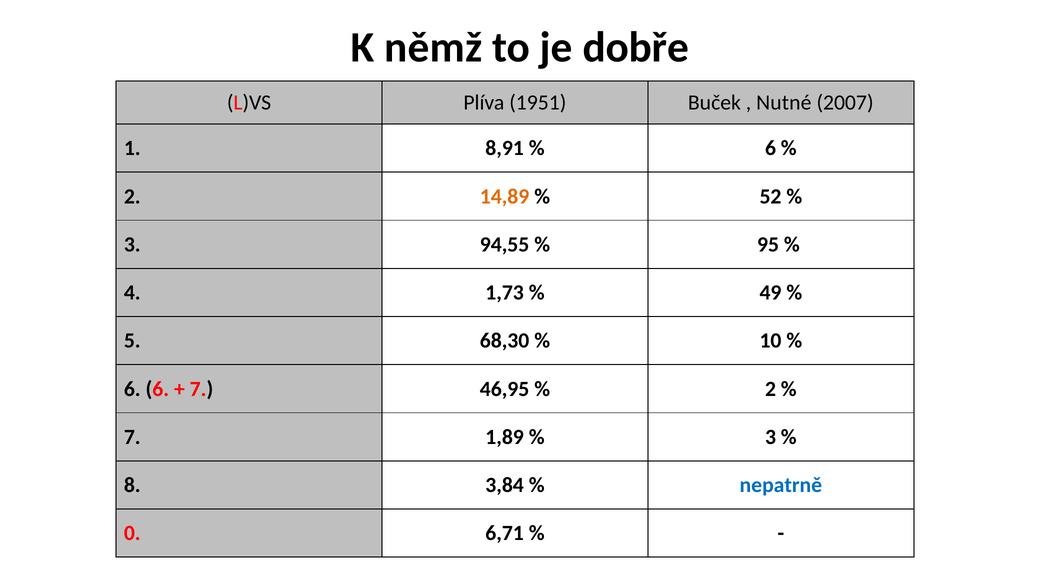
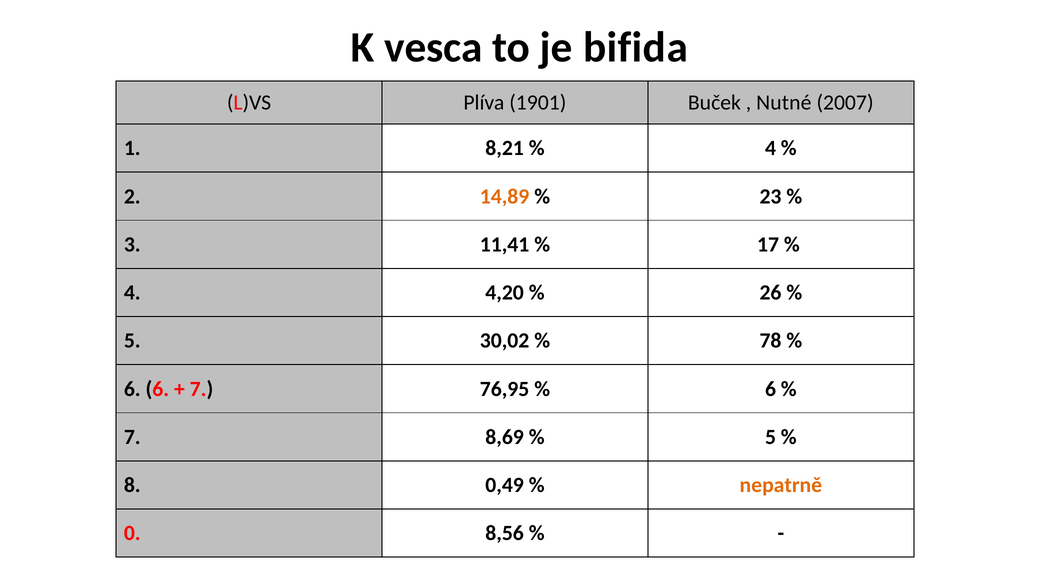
němž: němž -> vesca
dobře: dobře -> bifida
1951: 1951 -> 1901
8,91: 8,91 -> 8,21
6 at (770, 148): 6 -> 4
52: 52 -> 23
94,55: 94,55 -> 11,41
95: 95 -> 17
1,73: 1,73 -> 4,20
49: 49 -> 26
68,30: 68,30 -> 30,02
10: 10 -> 78
46,95: 46,95 -> 76,95
2 at (770, 389): 2 -> 6
1,89: 1,89 -> 8,69
3 at (770, 437): 3 -> 5
3,84: 3,84 -> 0,49
nepatrně colour: blue -> orange
6,71: 6,71 -> 8,56
